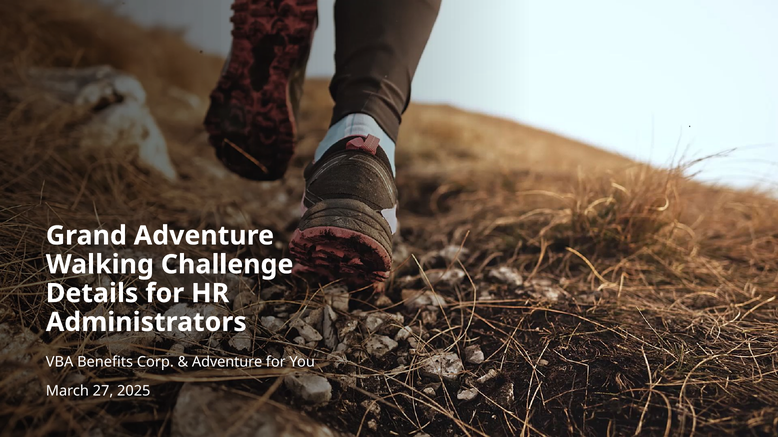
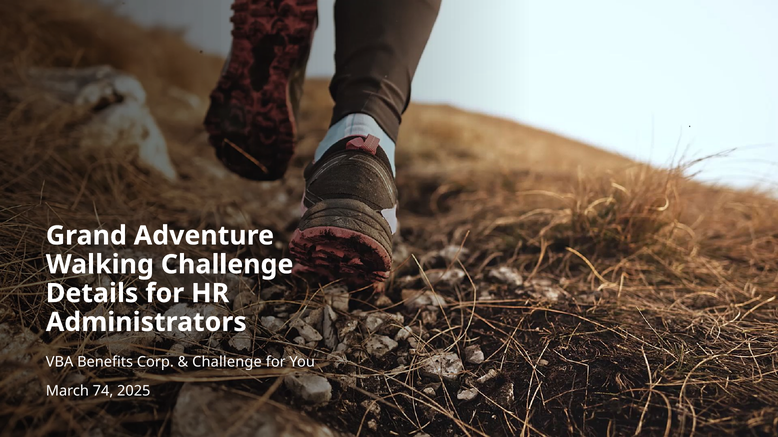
Adventure at (227, 363): Adventure -> Challenge
27: 27 -> 74
